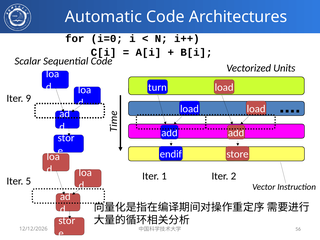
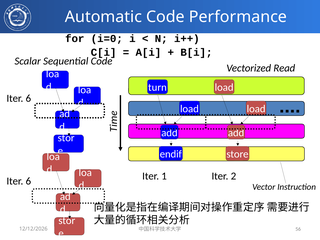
Architectures: Architectures -> Performance
Units: Units -> Read
9 at (28, 98): 9 -> 6
5 at (28, 181): 5 -> 6
